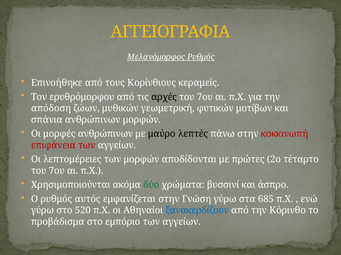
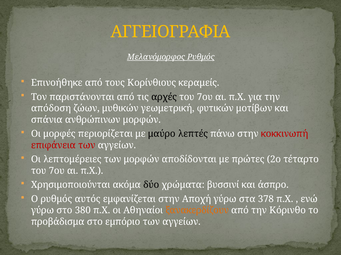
ερυθρόμορφου: ερυθρόμορφου -> παριστάνονται
μορφές ανθρώπινων: ανθρώπινων -> περιορίζεται
δύο colour: green -> black
Γνώση: Γνώση -> Αποχή
685: 685 -> 378
520: 520 -> 380
ξανακερδίζουν colour: blue -> orange
